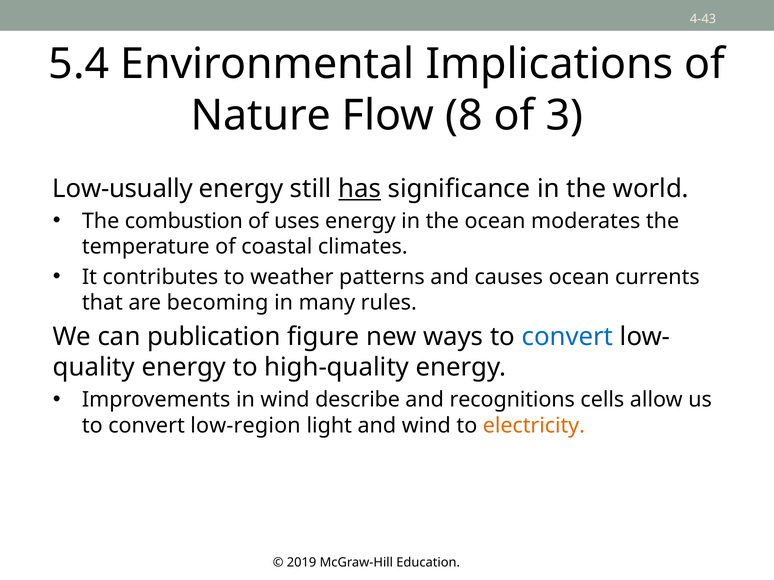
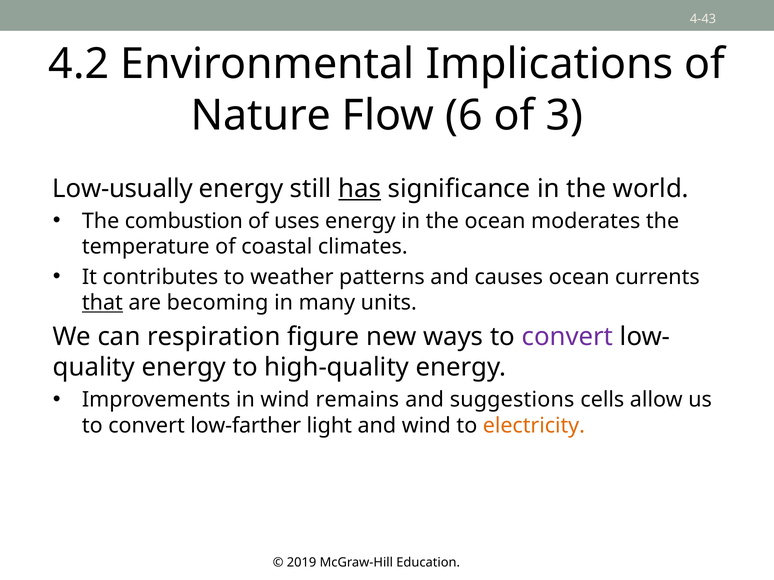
5.4: 5.4 -> 4.2
8: 8 -> 6
that underline: none -> present
rules: rules -> units
publication: publication -> respiration
convert at (567, 337) colour: blue -> purple
describe: describe -> remains
recognitions: recognitions -> suggestions
low-region: low-region -> low-farther
